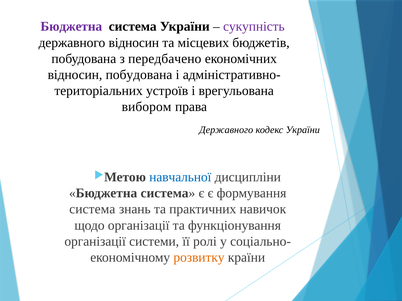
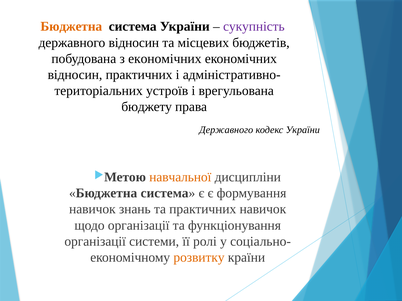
Бюджетна at (71, 27) colour: purple -> orange
з передбачено: передбачено -> економічних
відносин побудована: побудована -> практичних
вибором: вибором -> бюджету
навчальної colour: blue -> orange
система at (92, 210): система -> навичок
